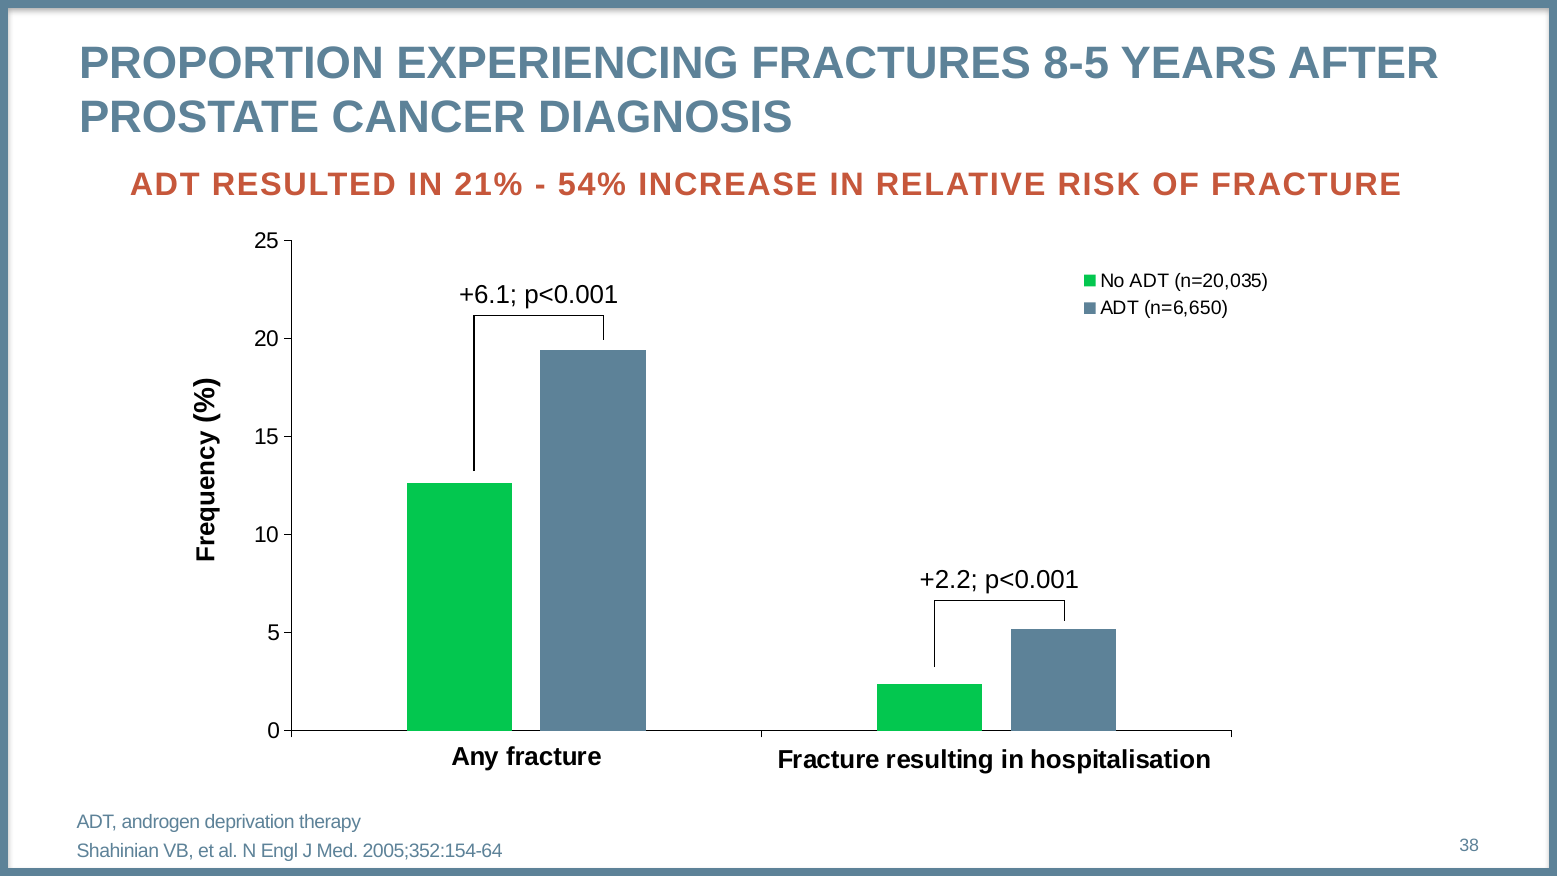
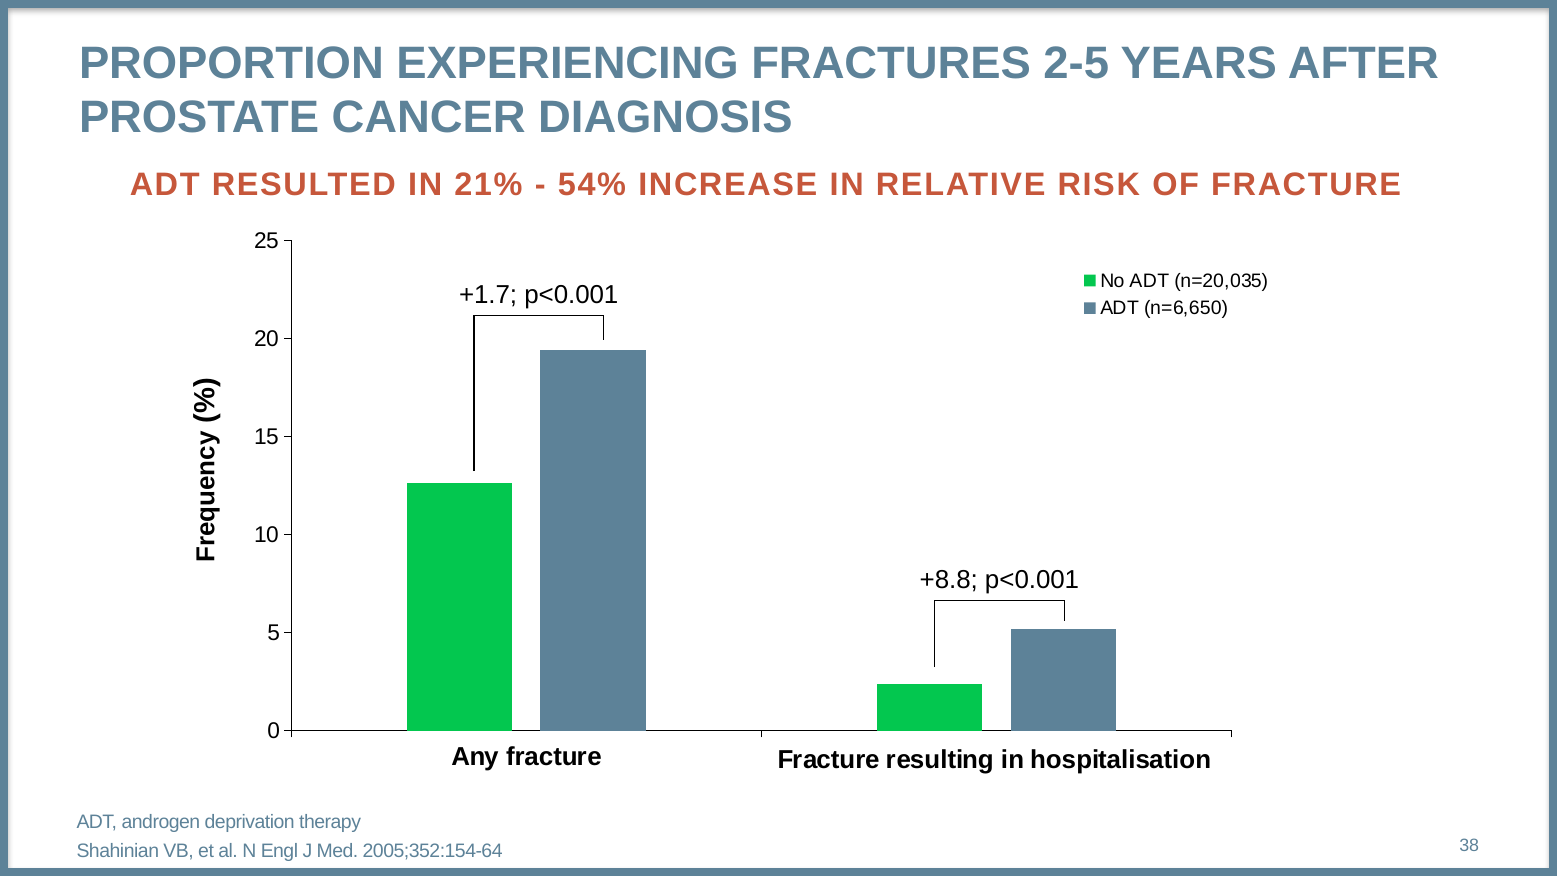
8-5: 8-5 -> 2-5
+6.1: +6.1 -> +1.7
+2.2: +2.2 -> +8.8
